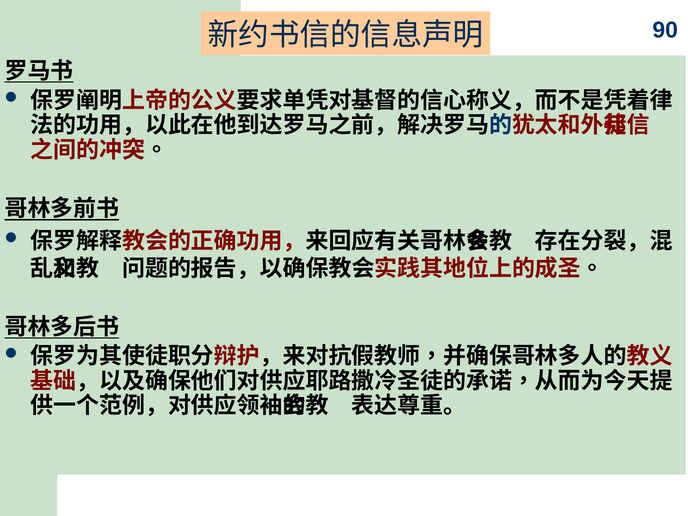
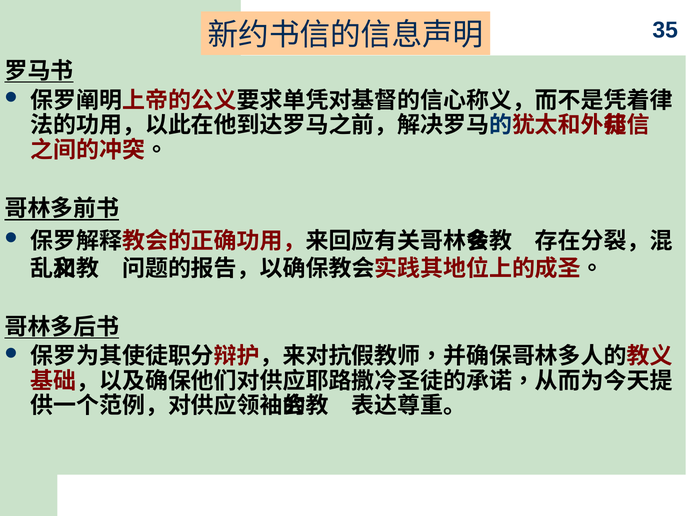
90: 90 -> 35
